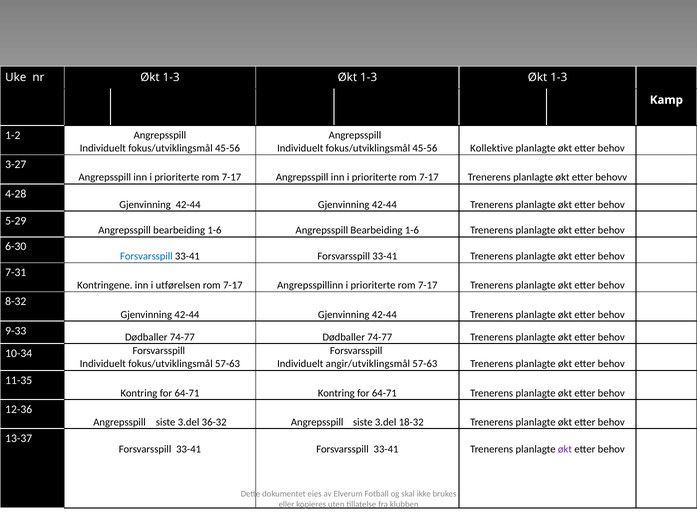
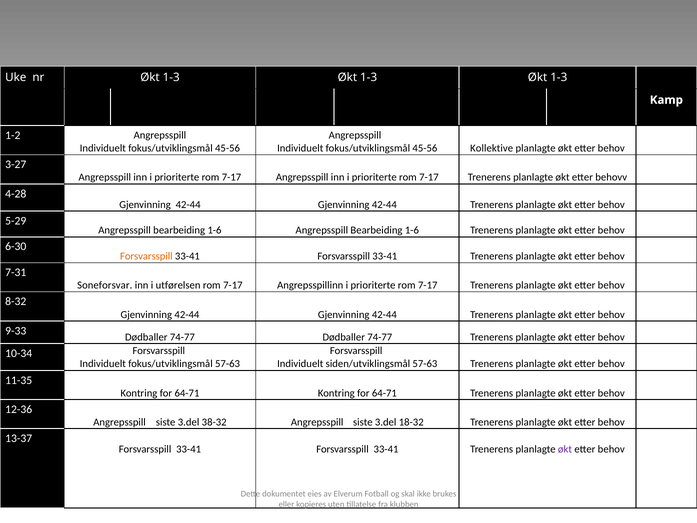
Forsvarsspill at (146, 256) colour: blue -> orange
Kontringene: Kontringene -> Soneforsvar
angir/utviklingsmål: angir/utviklingsmål -> siden/utviklingsmål
36-32: 36-32 -> 38-32
